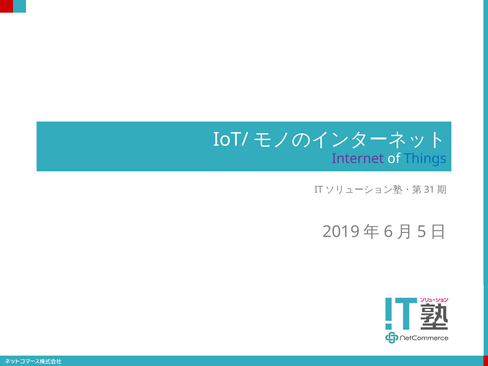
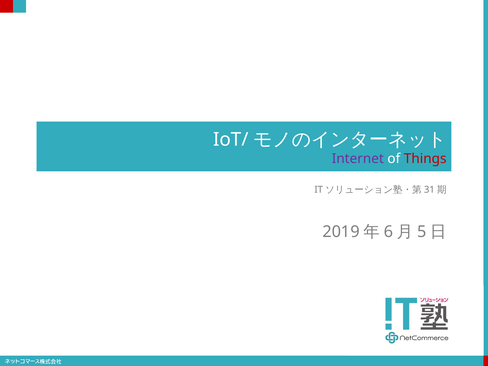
Things colour: blue -> red
